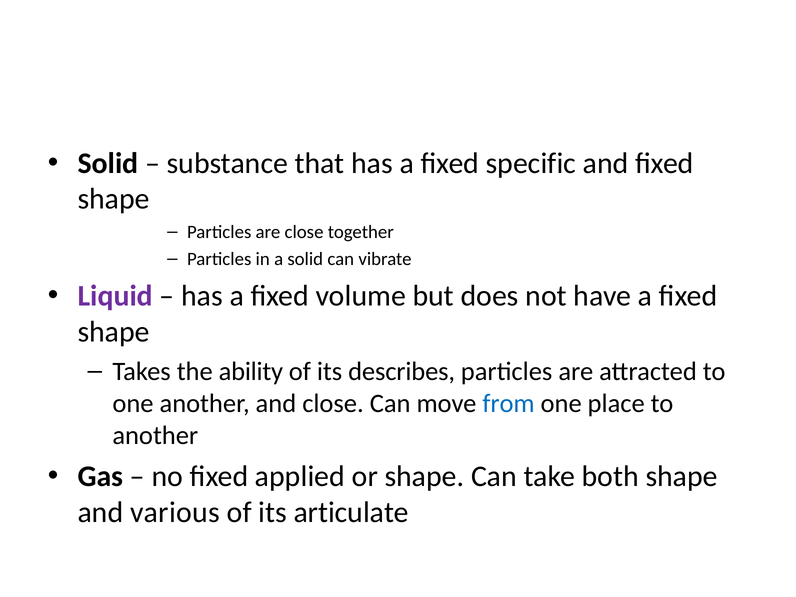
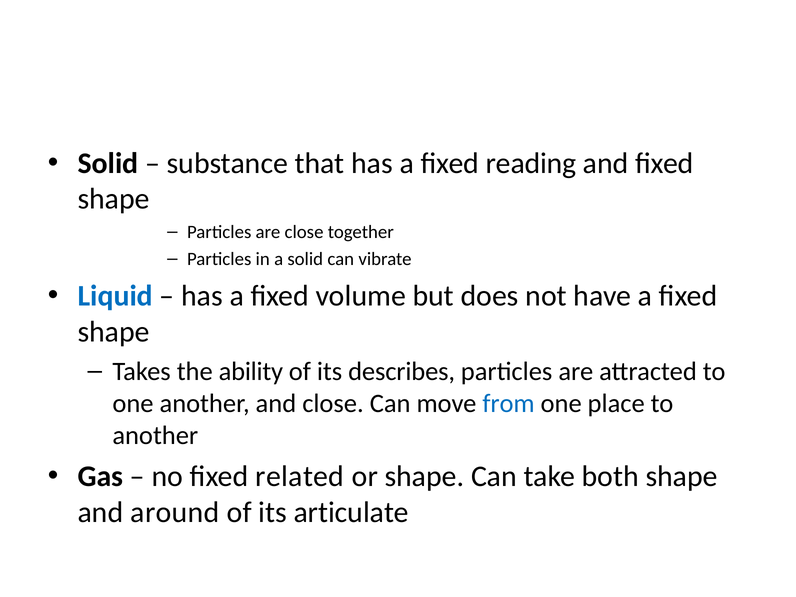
specific: specific -> reading
Liquid colour: purple -> blue
applied: applied -> related
various: various -> around
